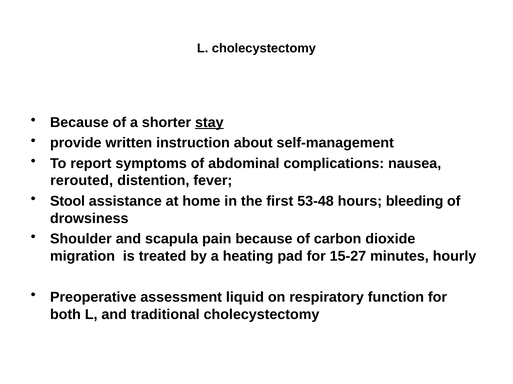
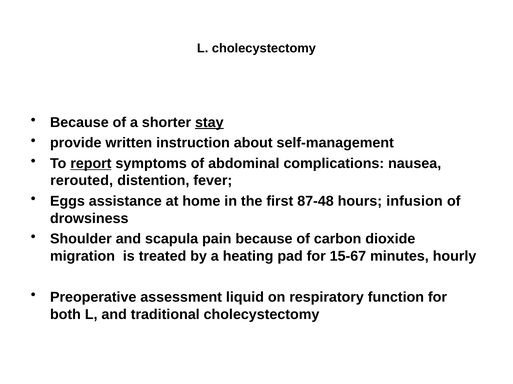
report underline: none -> present
Stool: Stool -> Eggs
53-48: 53-48 -> 87-48
bleeding: bleeding -> infusion
15-27: 15-27 -> 15-67
